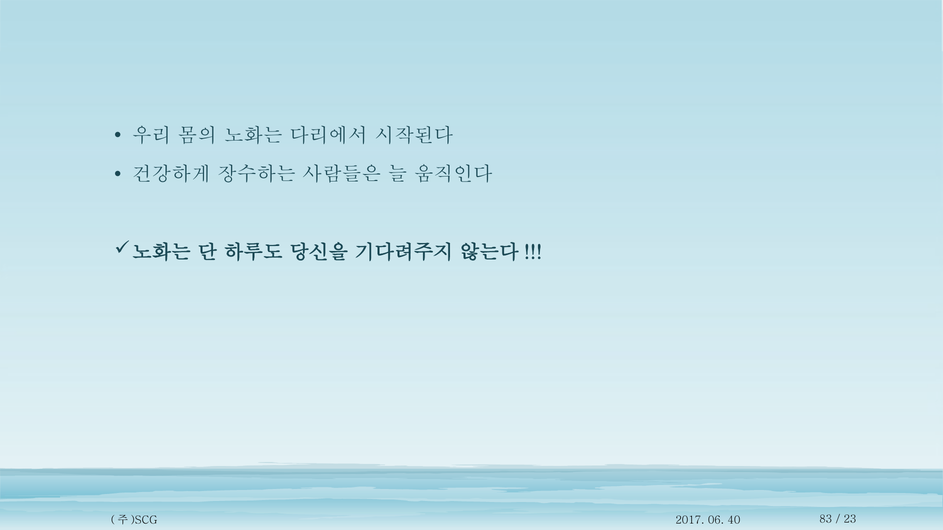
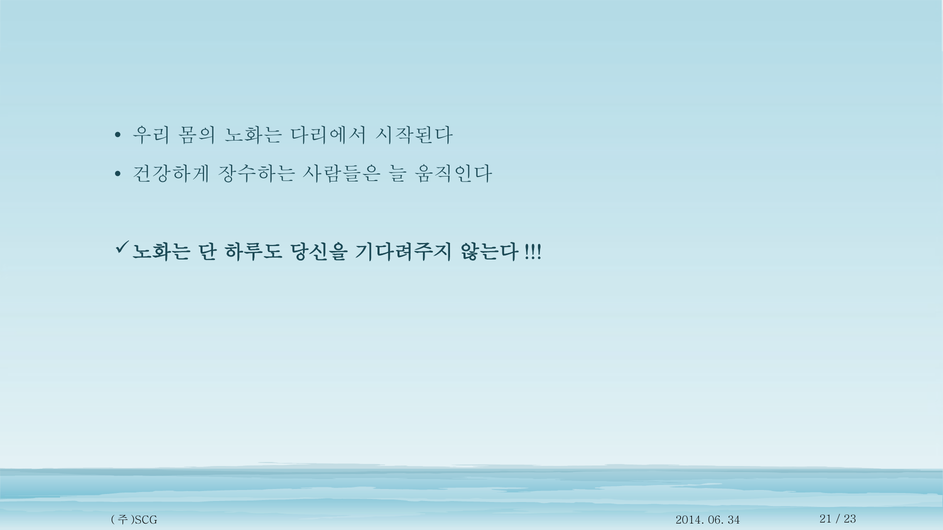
2017: 2017 -> 2014
40: 40 -> 34
83: 83 -> 21
